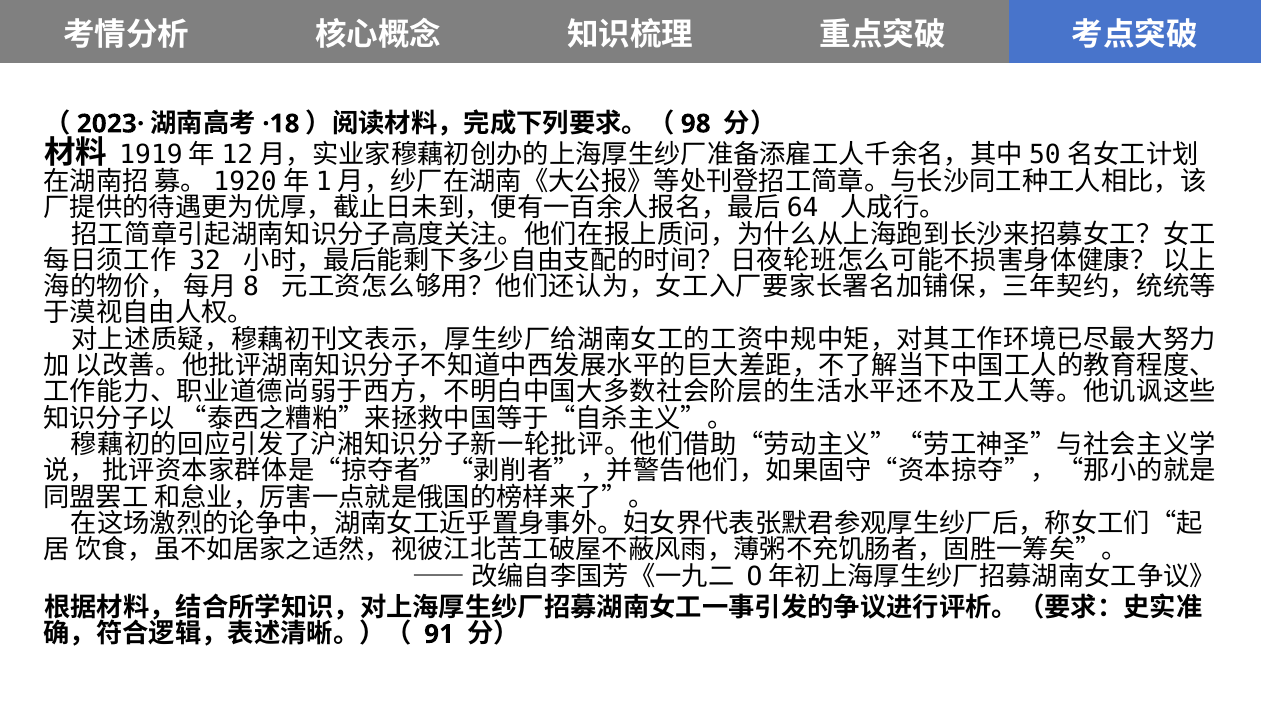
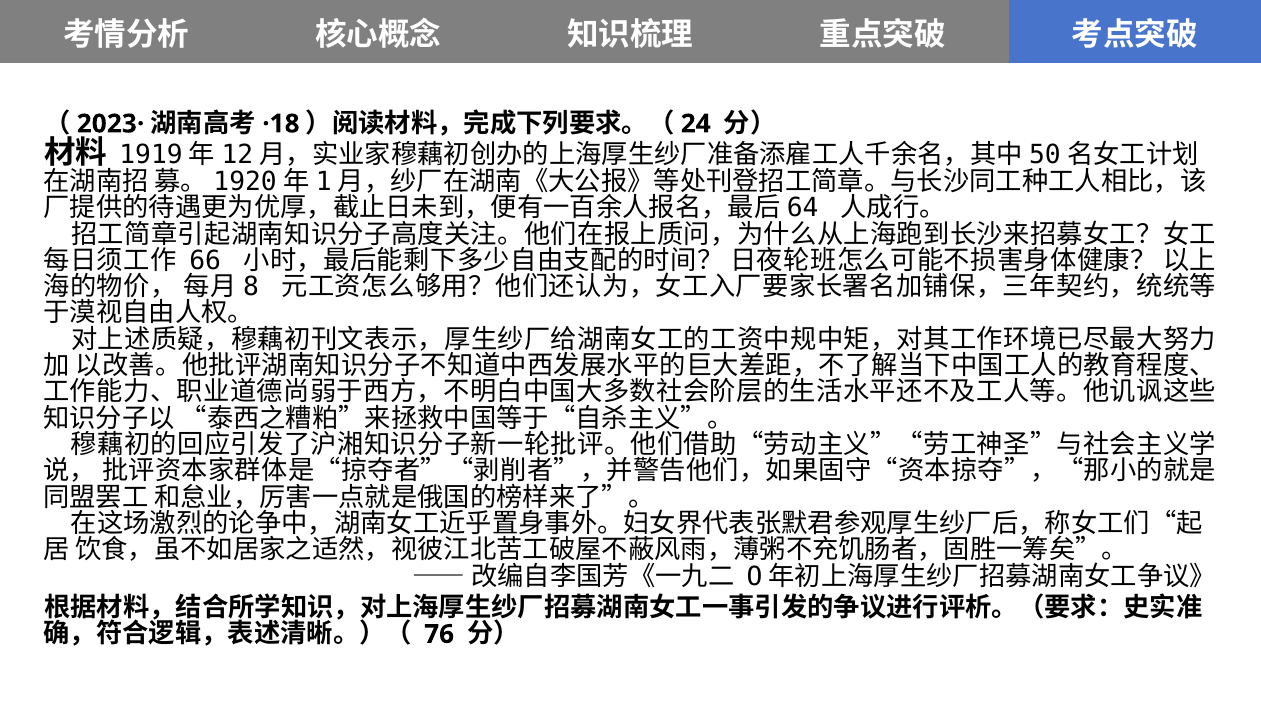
98: 98 -> 24
32: 32 -> 66
91: 91 -> 76
